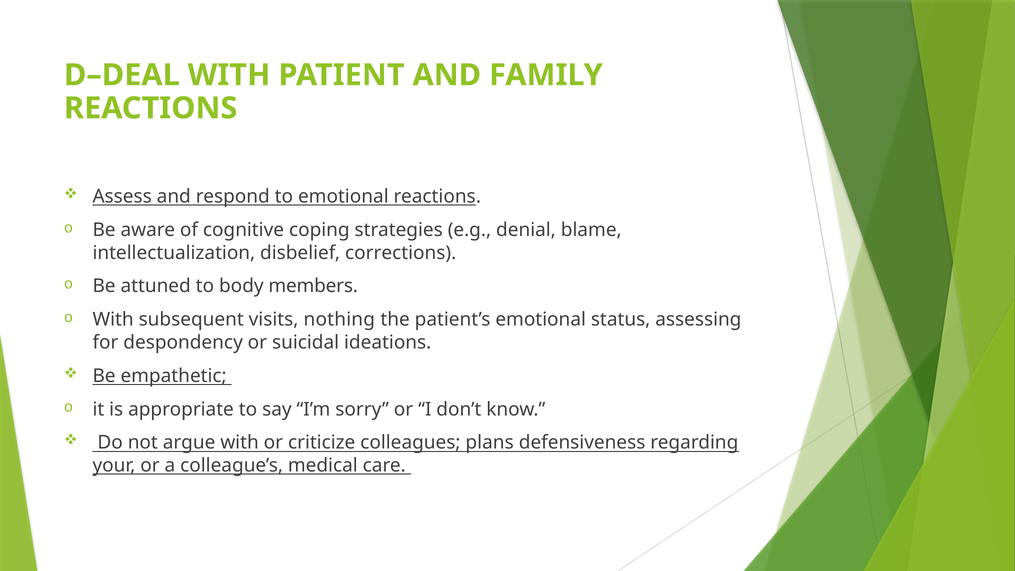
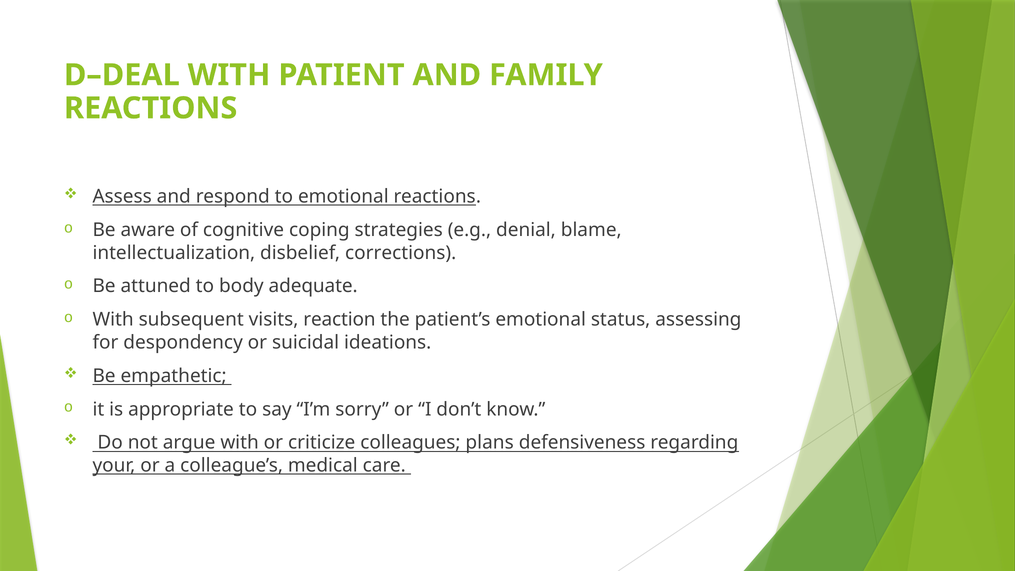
members: members -> adequate
nothing: nothing -> reaction
